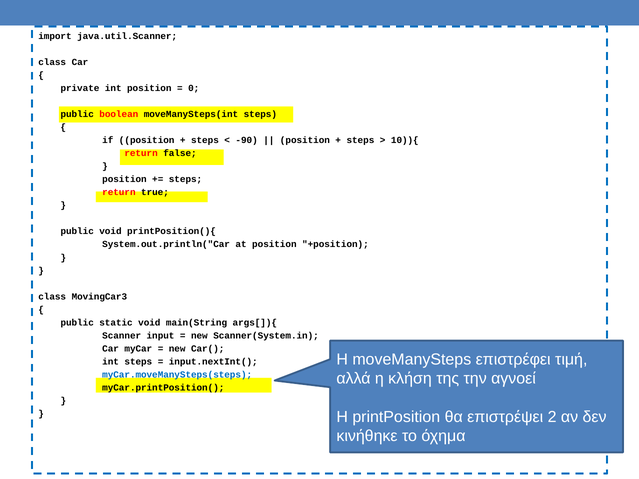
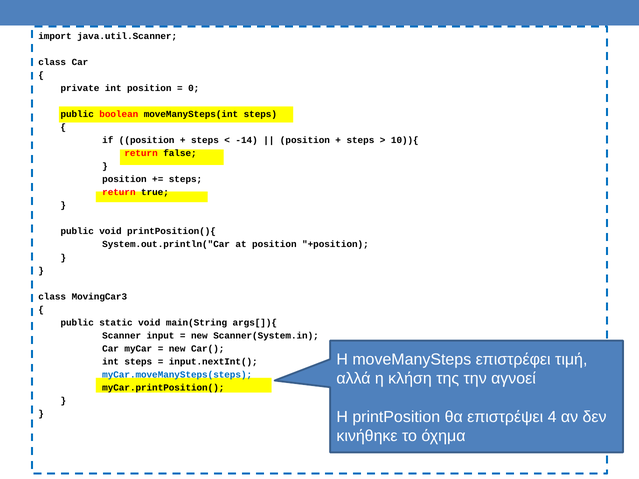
-90: -90 -> -14
2: 2 -> 4
